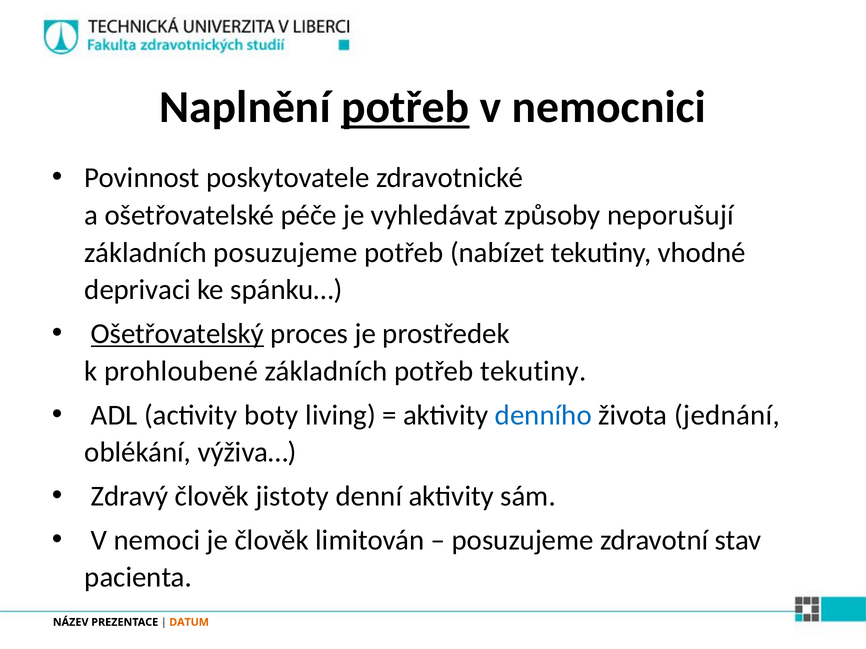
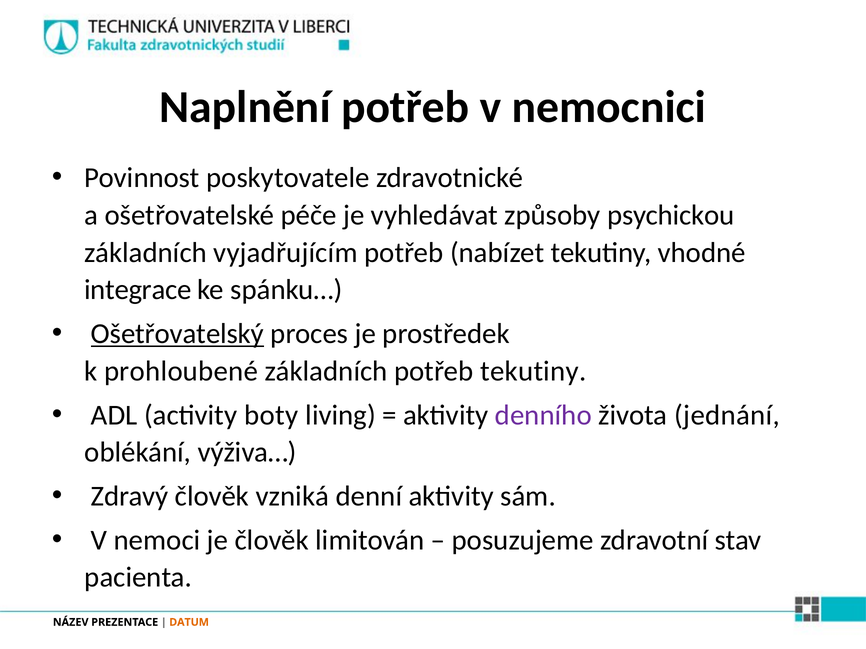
potřeb at (405, 107) underline: present -> none
neporušují: neporušují -> psychickou
základních posuzujeme: posuzujeme -> vyjadřujícím
deprivaci: deprivaci -> integrace
denního colour: blue -> purple
jistoty: jistoty -> vzniká
